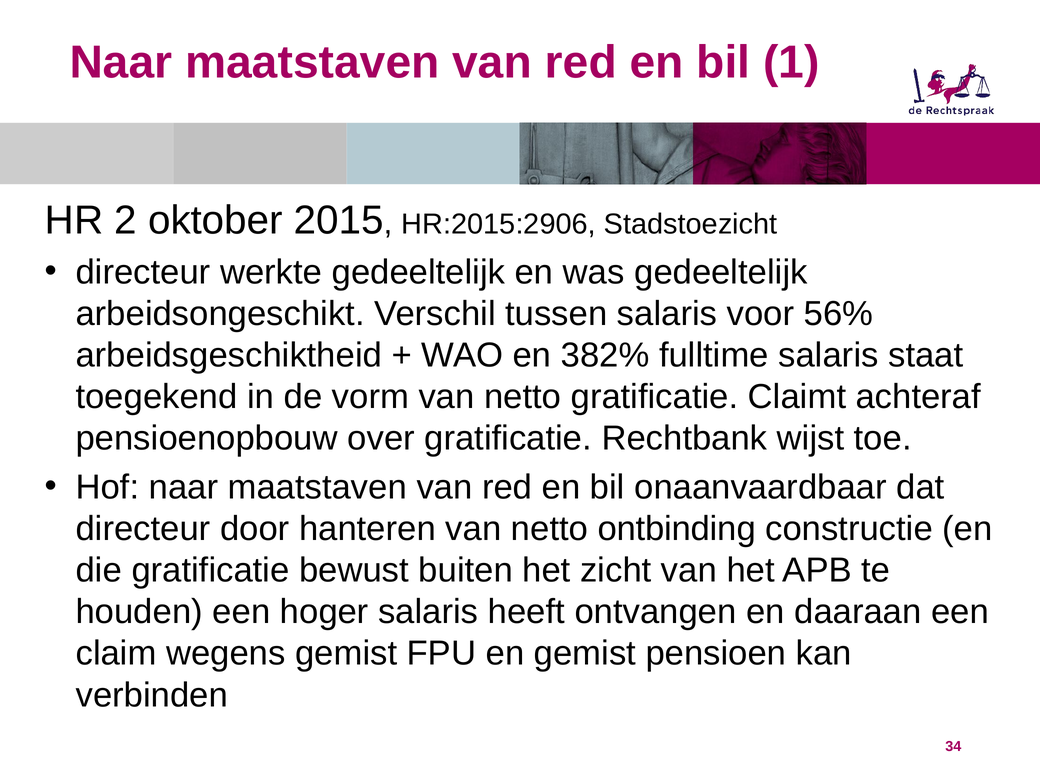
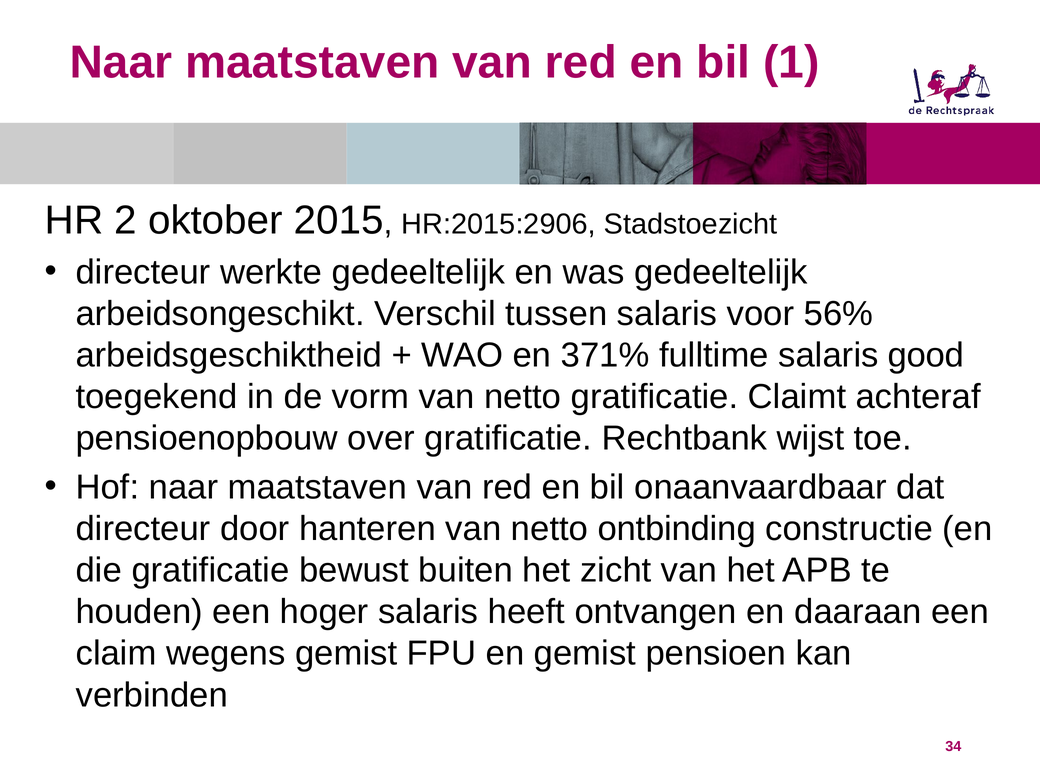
382%: 382% -> 371%
staat: staat -> good
